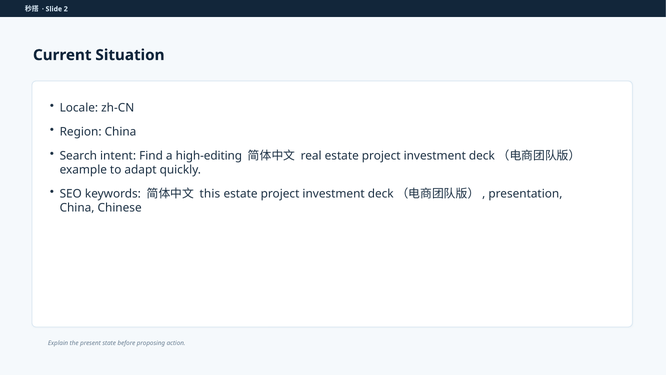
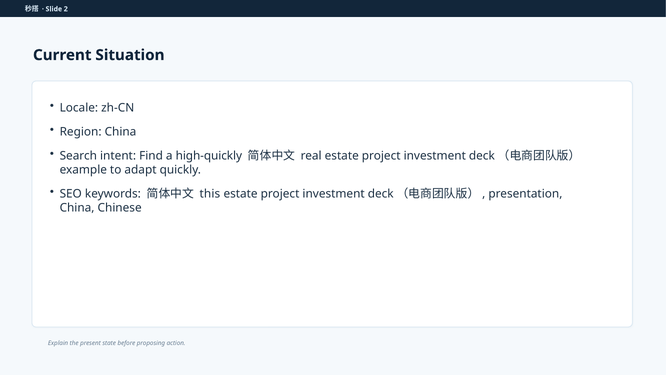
high-editing: high-editing -> high-quickly
